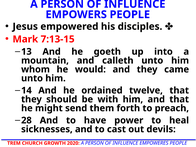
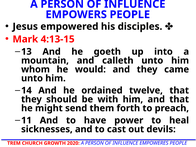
7:13-15: 7:13-15 -> 4:13-15
28: 28 -> 11
